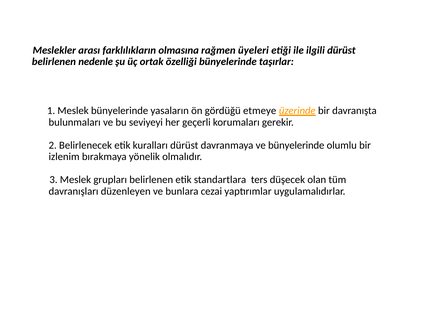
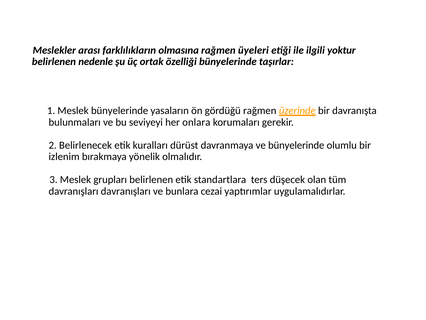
ilgili dürüst: dürüst -> yoktur
gördüğü etmeye: etmeye -> rağmen
geçerli: geçerli -> onlara
davranışları düzenleyen: düzenleyen -> davranışları
